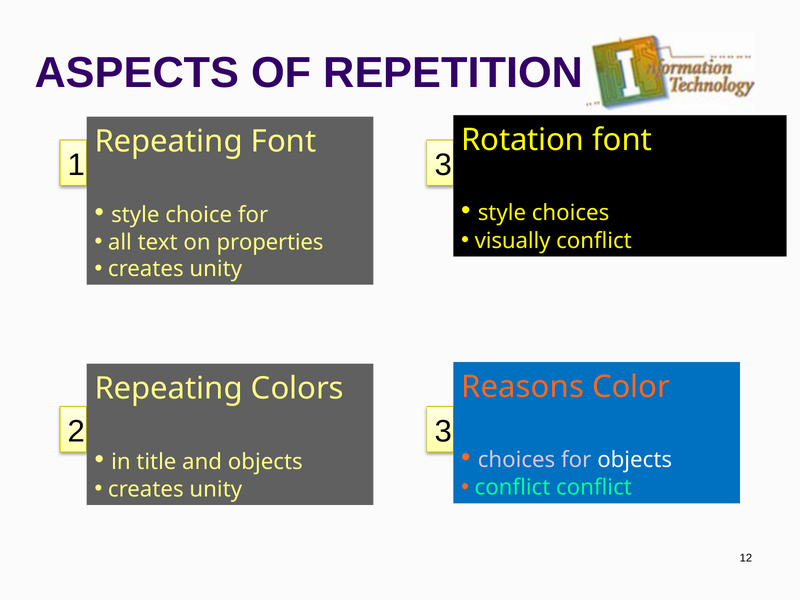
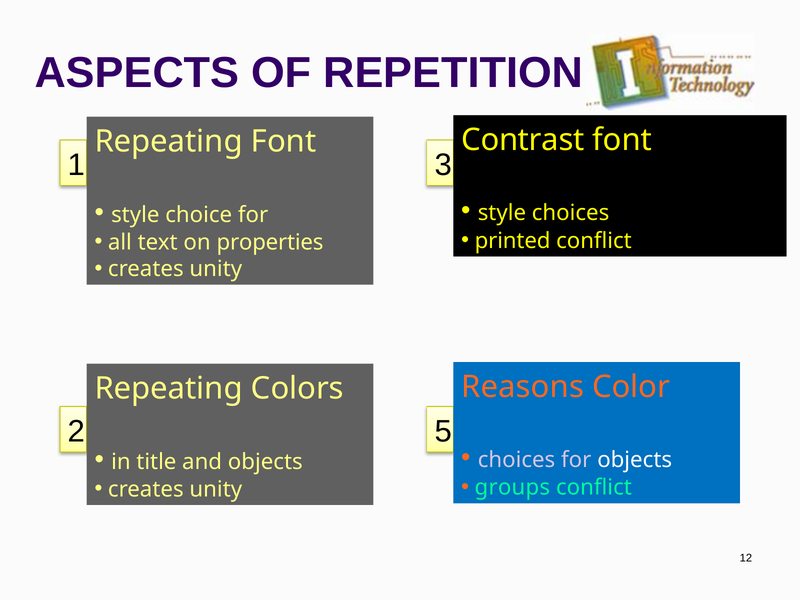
Rotation: Rotation -> Contrast
visually: visually -> printed
2 3: 3 -> 5
conflict at (512, 488): conflict -> groups
